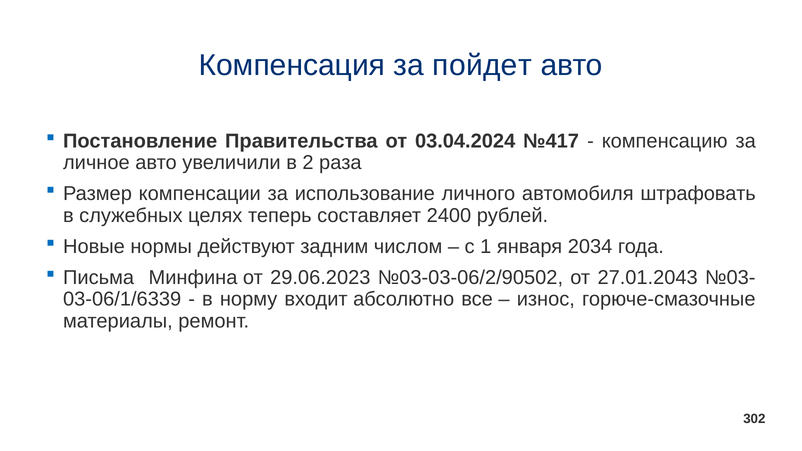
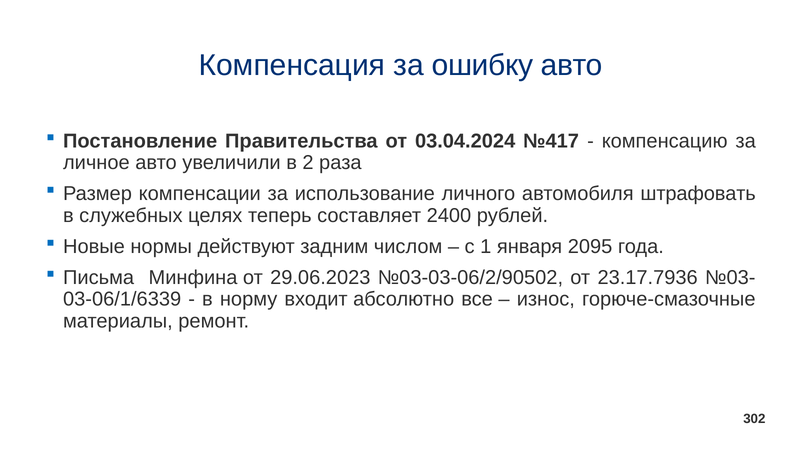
пойдет: пойдет -> ошибку
2034: 2034 -> 2095
27.01.2043: 27.01.2043 -> 23.17.7936
